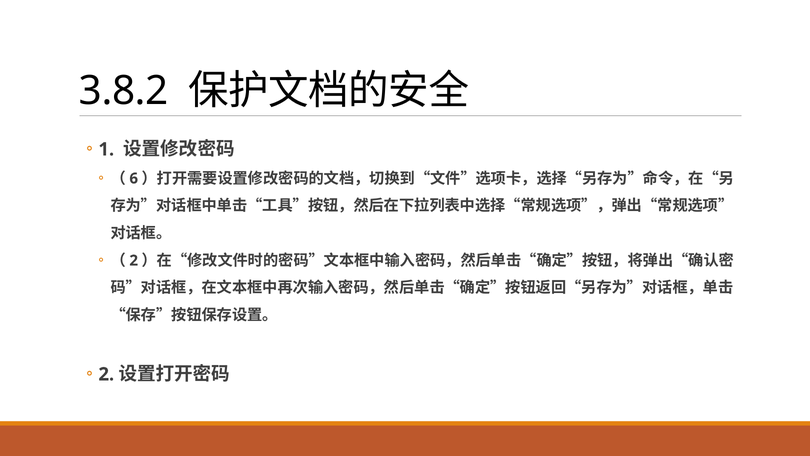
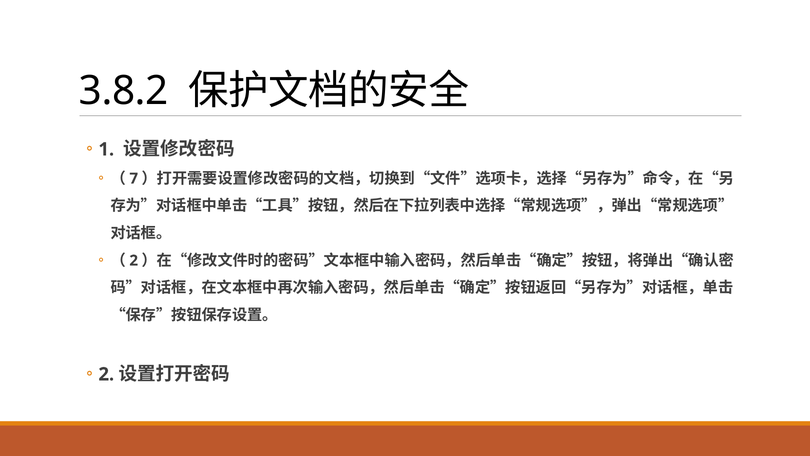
6: 6 -> 7
